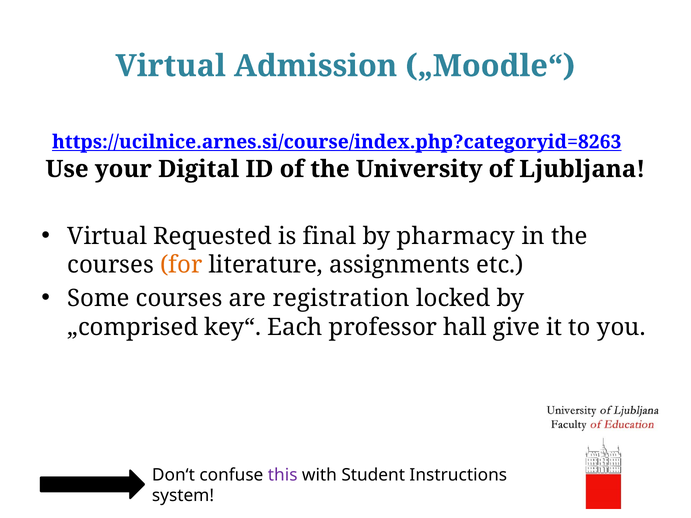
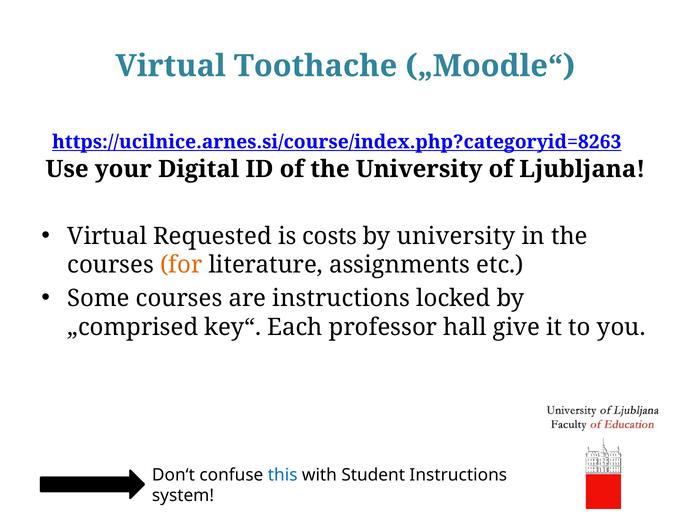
Admission: Admission -> Toothache
final: final -> costs
by pharmacy: pharmacy -> university
are registration: registration -> instructions
this colour: purple -> blue
